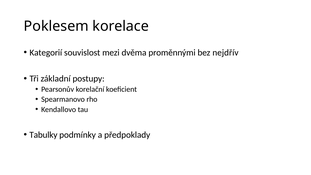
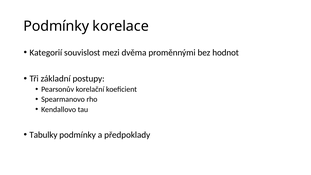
Poklesem at (56, 26): Poklesem -> Podmínky
nejdřív: nejdřív -> hodnot
